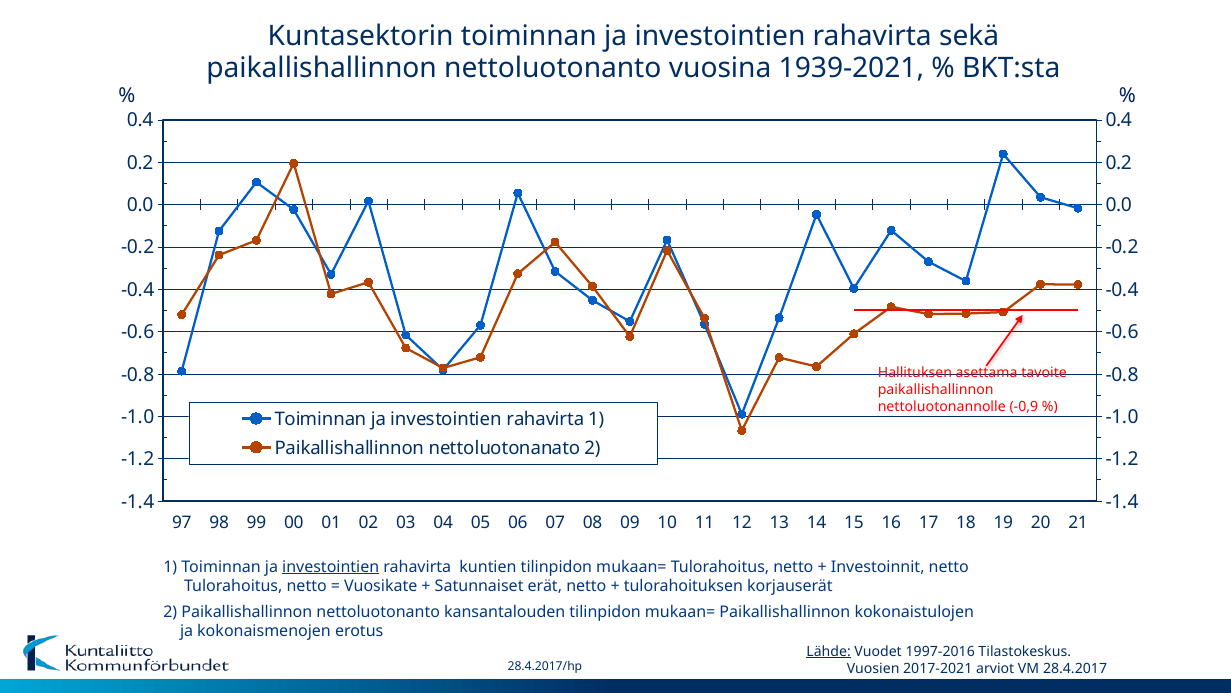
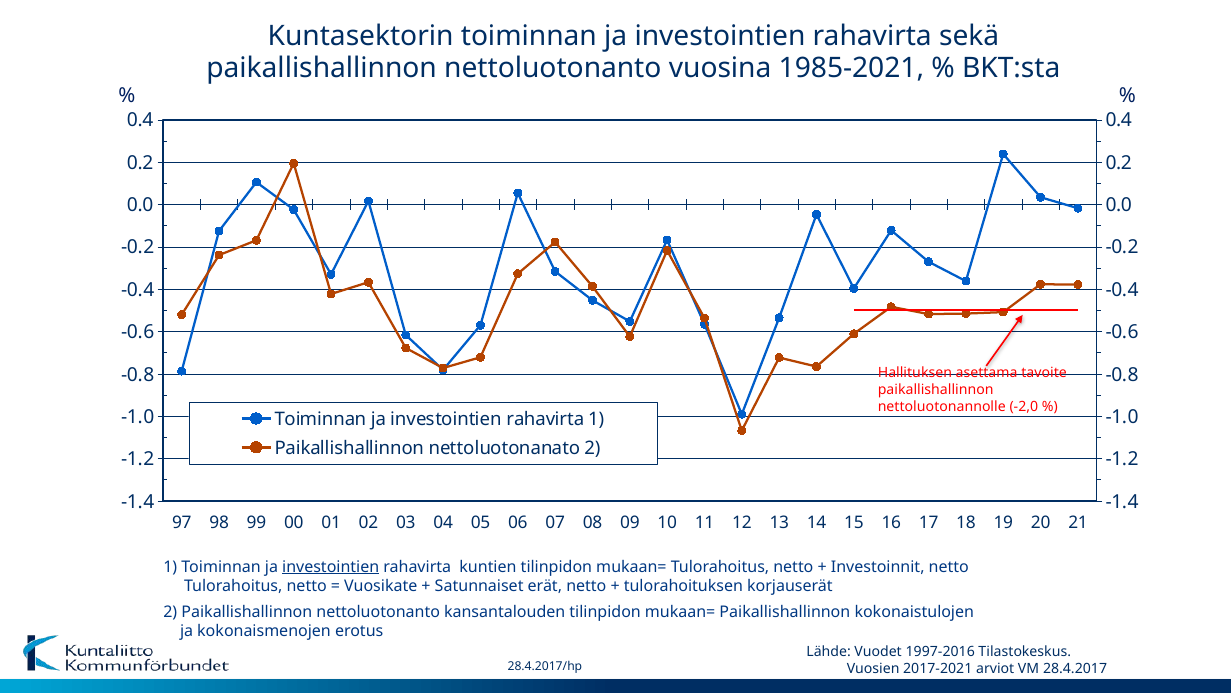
1939-2021: 1939-2021 -> 1985-2021
-0,9: -0,9 -> -2,0
Lähde underline: present -> none
